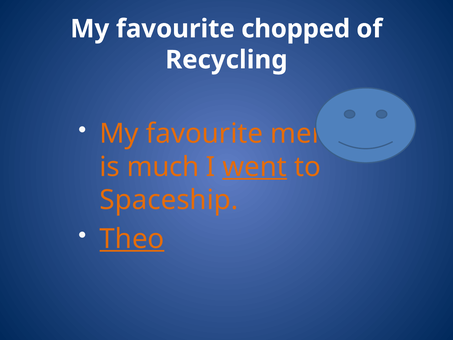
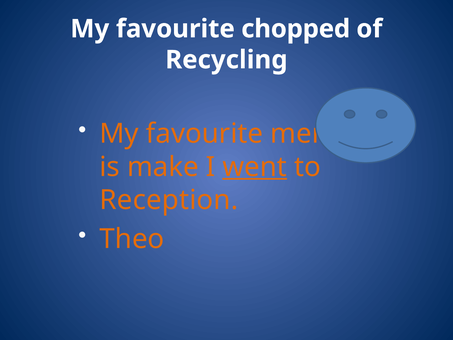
much: much -> make
Spaceship: Spaceship -> Reception
Theo underline: present -> none
